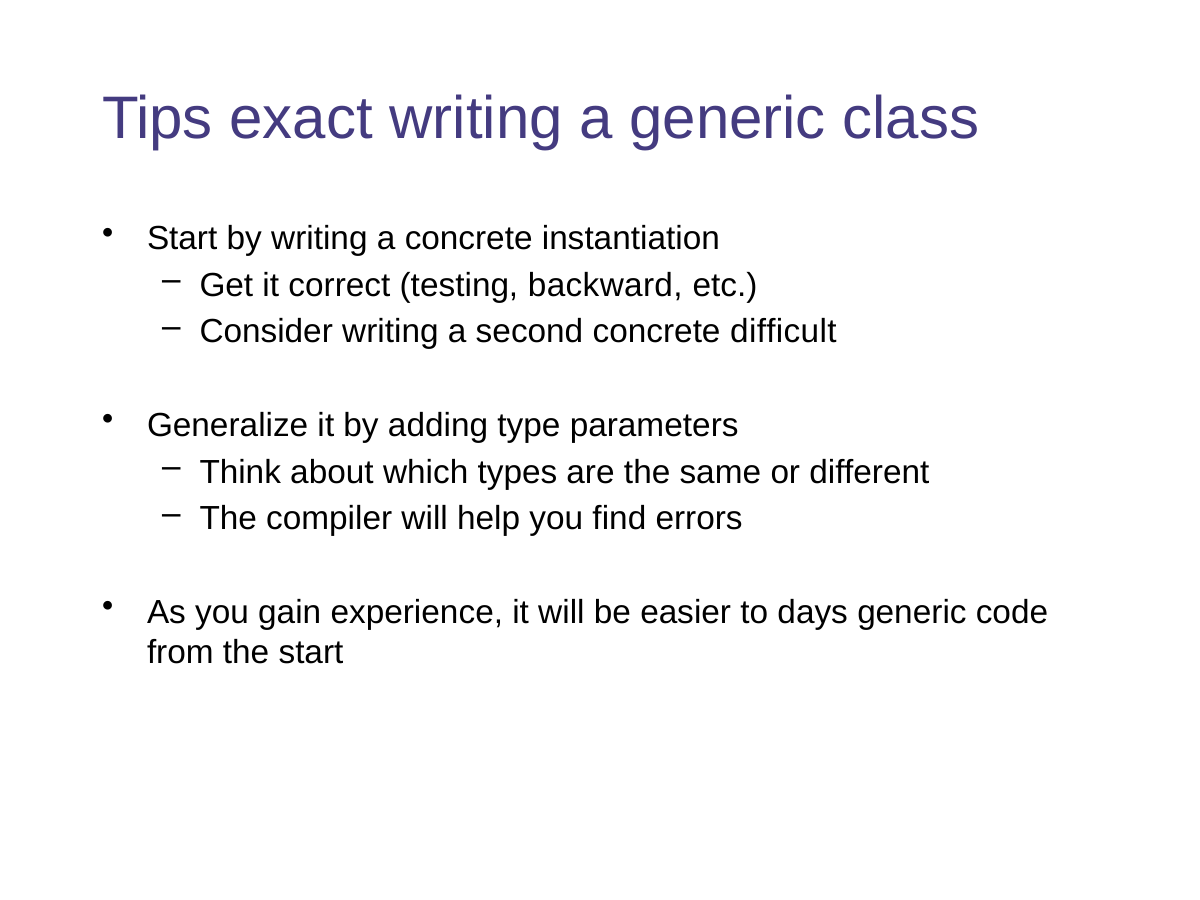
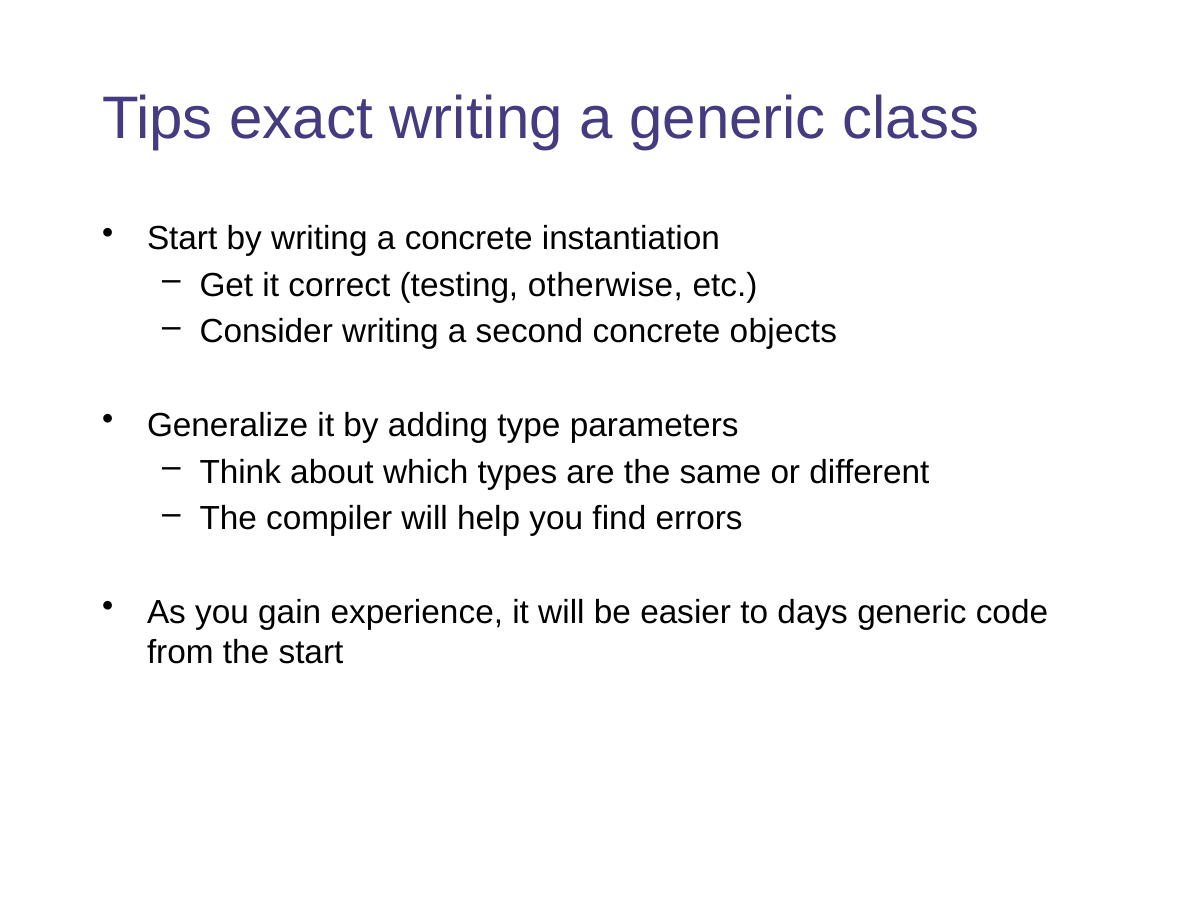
backward: backward -> otherwise
difficult: difficult -> objects
